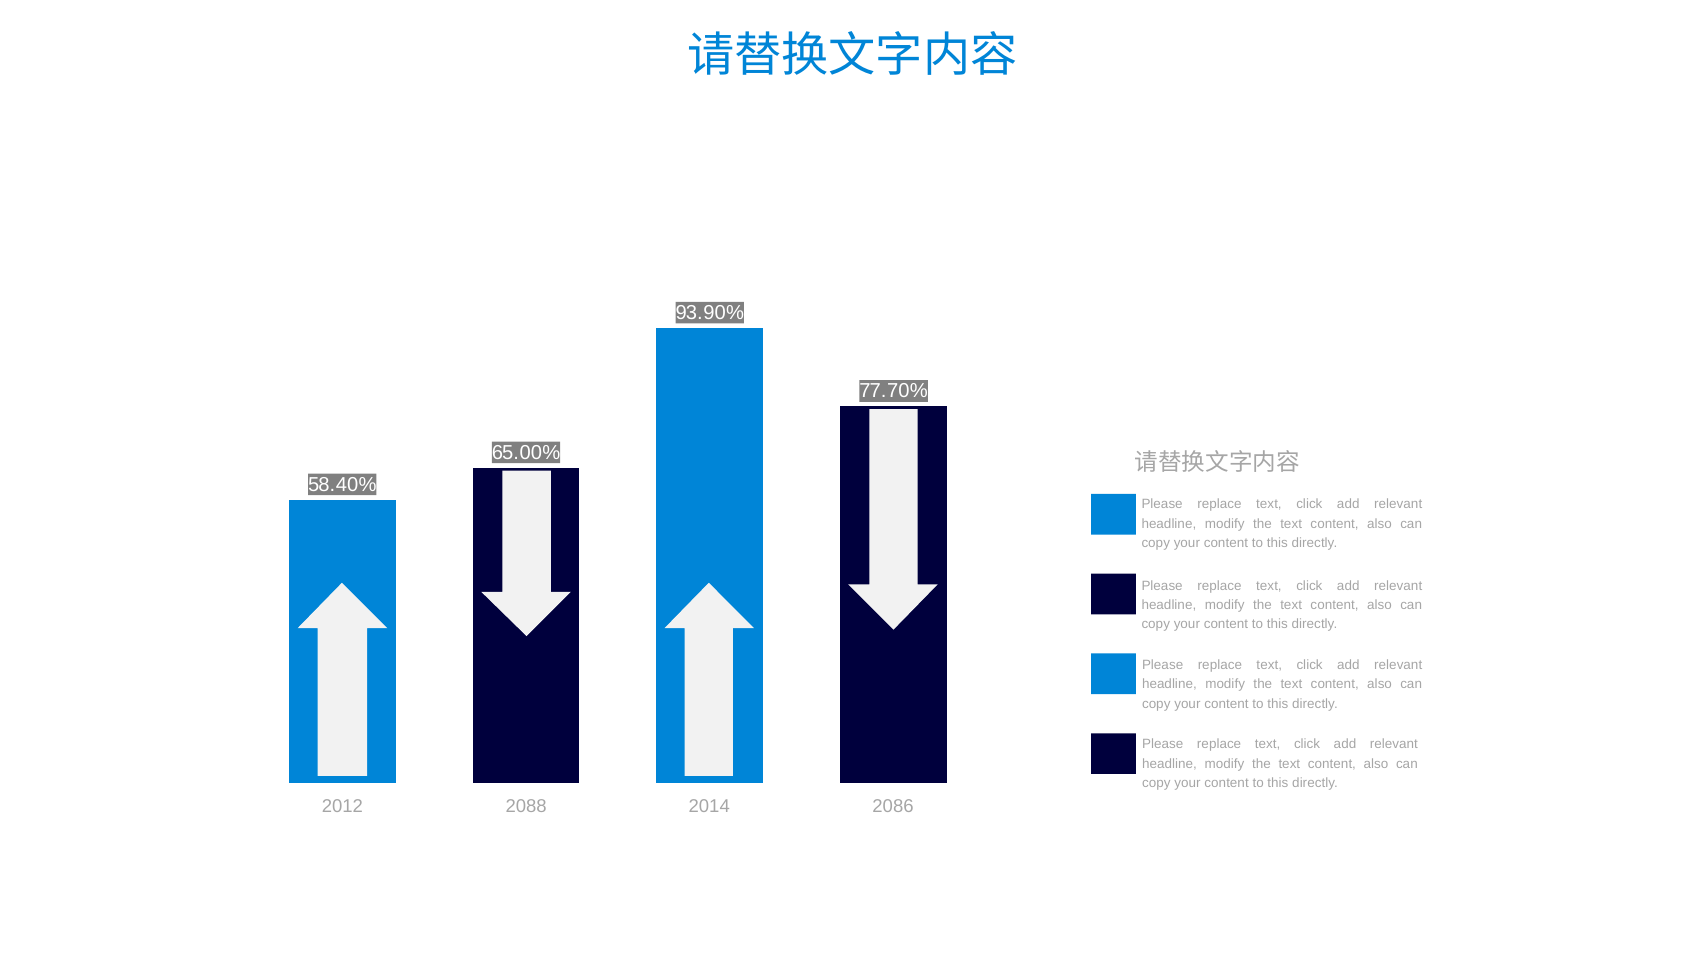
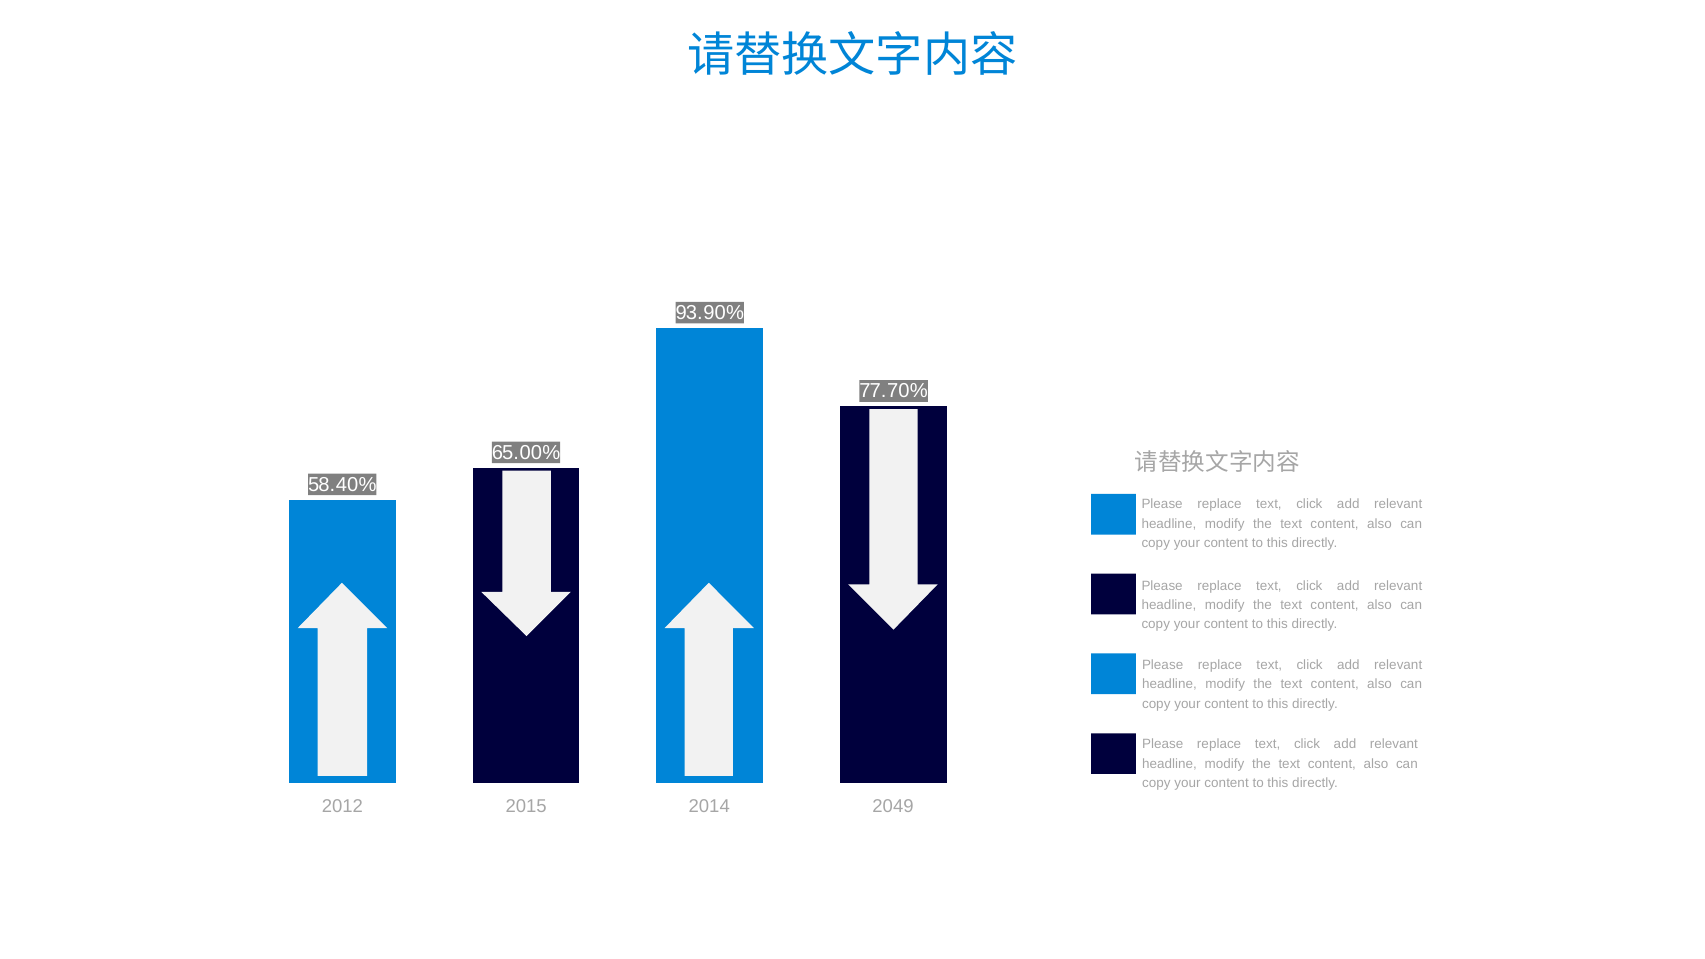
2088: 2088 -> 2015
2086: 2086 -> 2049
